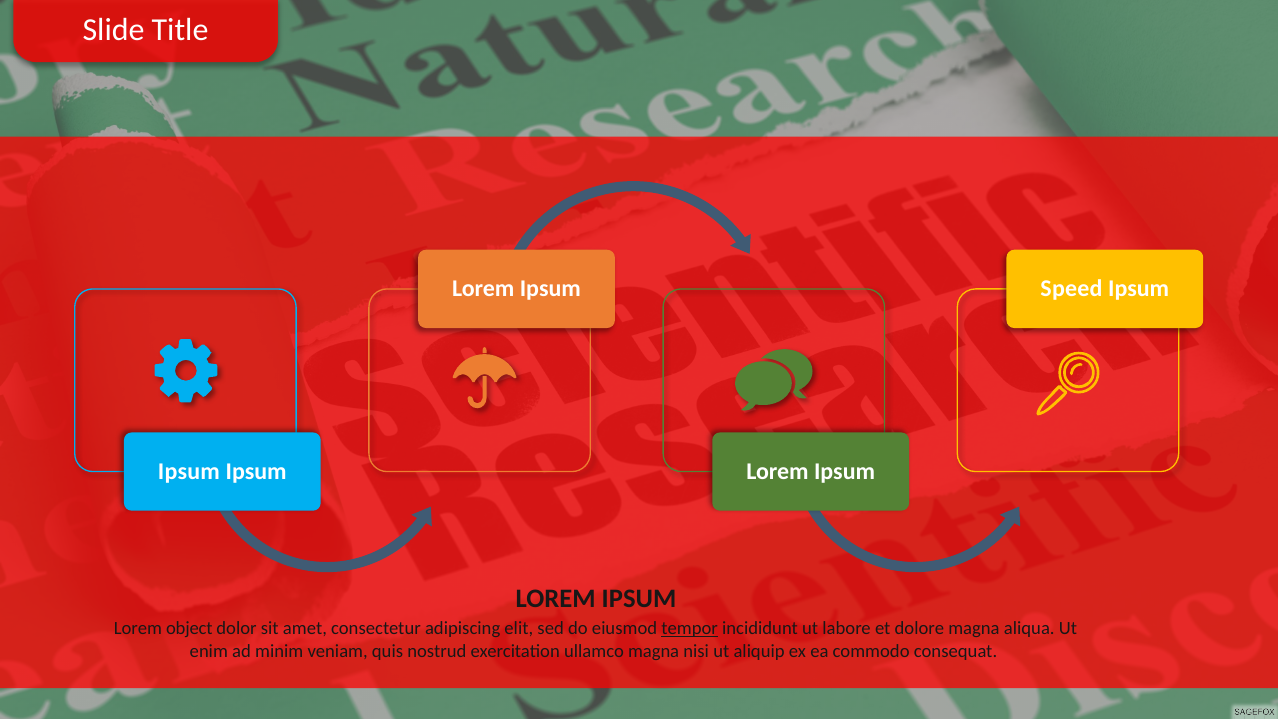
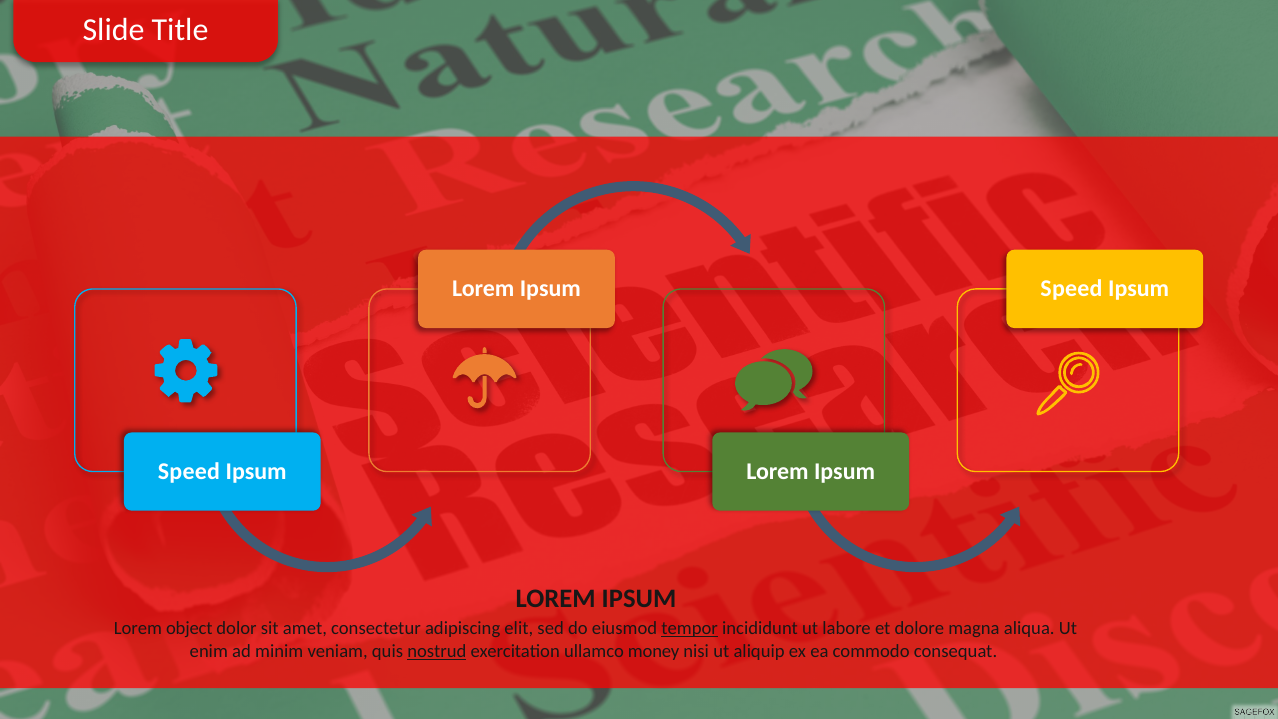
Ipsum at (189, 471): Ipsum -> Speed
nostrud underline: none -> present
ullamco magna: magna -> money
